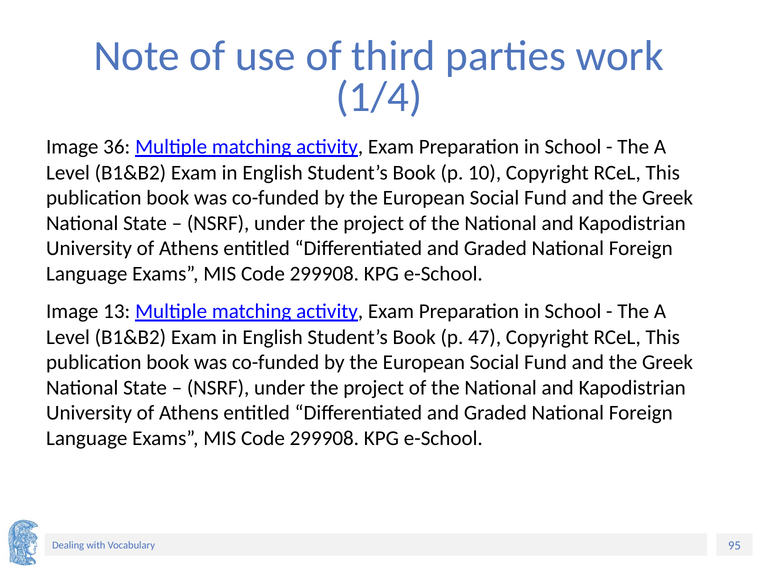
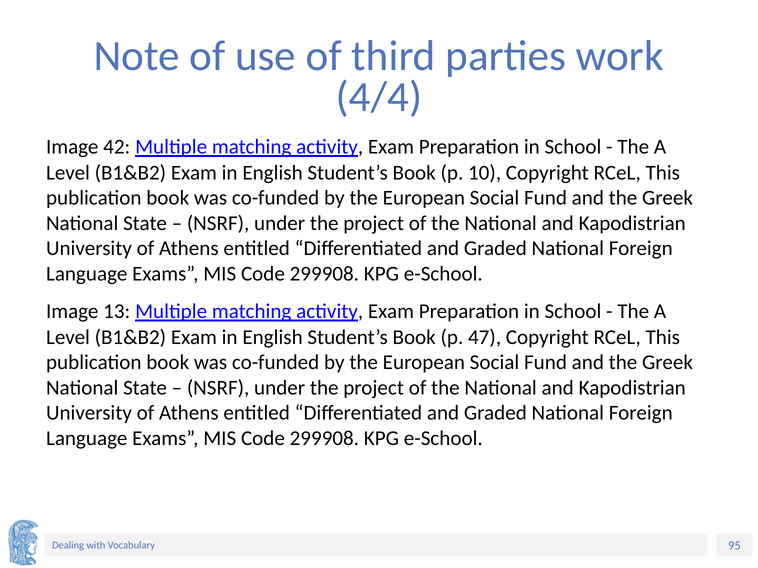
1/4: 1/4 -> 4/4
36: 36 -> 42
